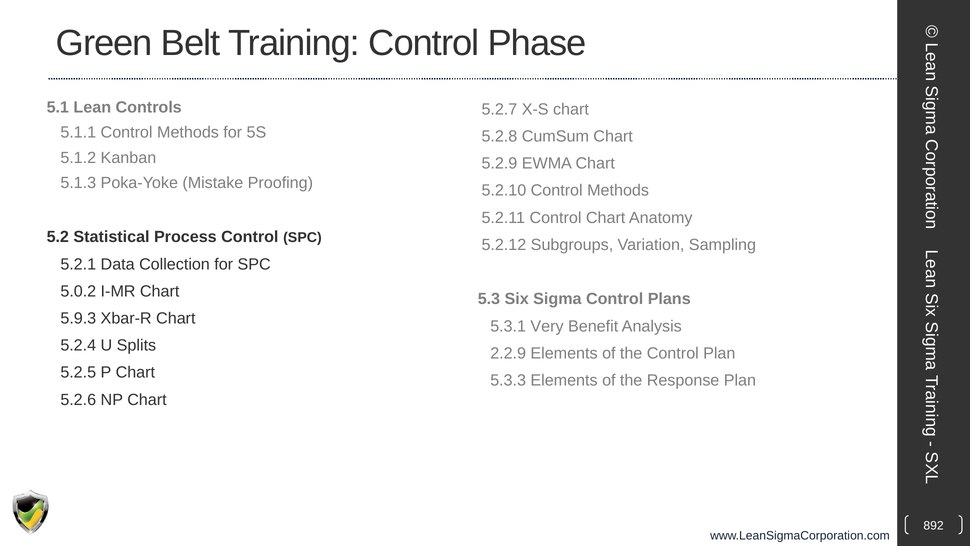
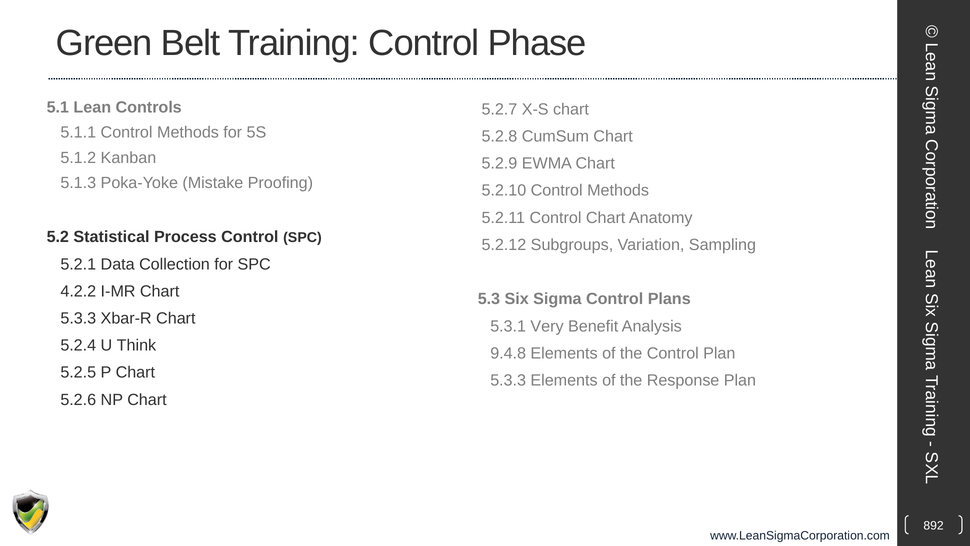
5.0.2: 5.0.2 -> 4.2.2
5.9.3 at (78, 318): 5.9.3 -> 5.3.3
Splits: Splits -> Think
2.2.9: 2.2.9 -> 9.4.8
